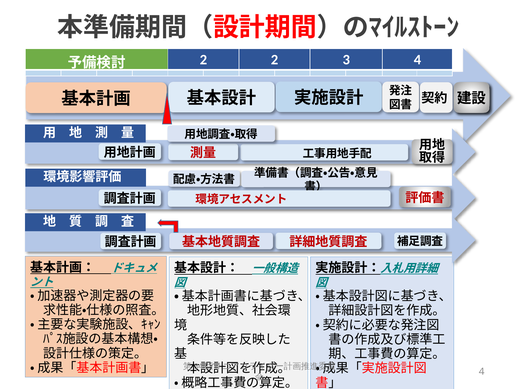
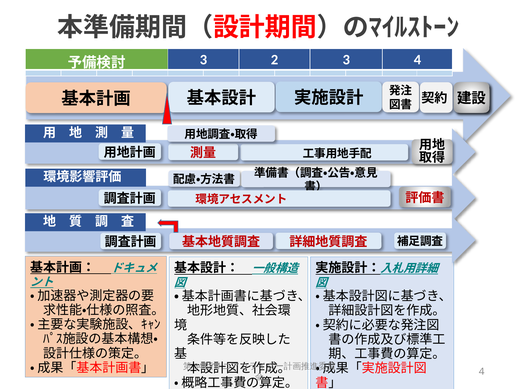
2 at (203, 60): 2 -> 3
